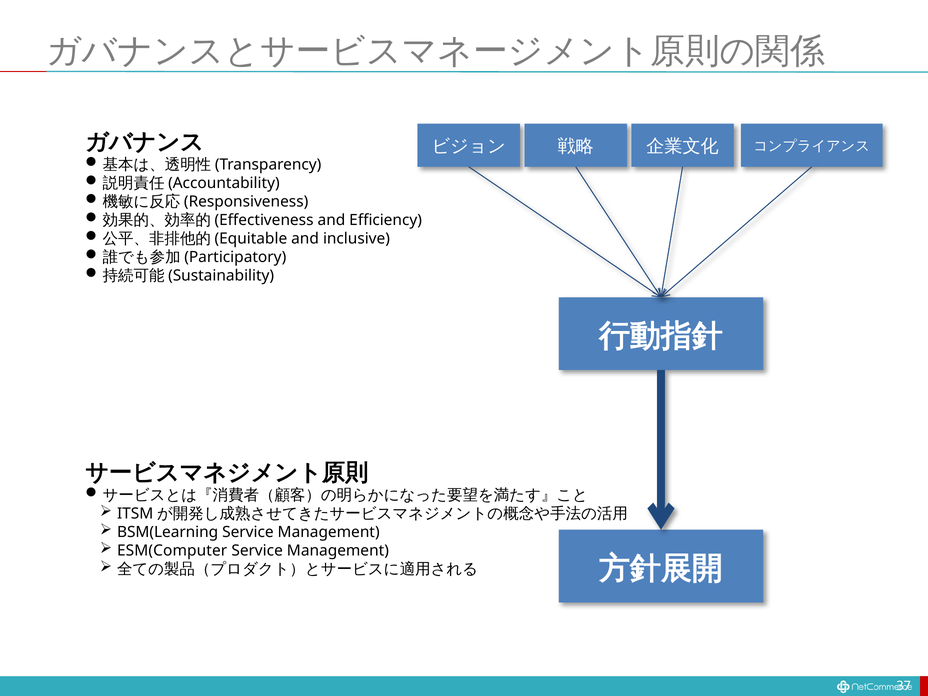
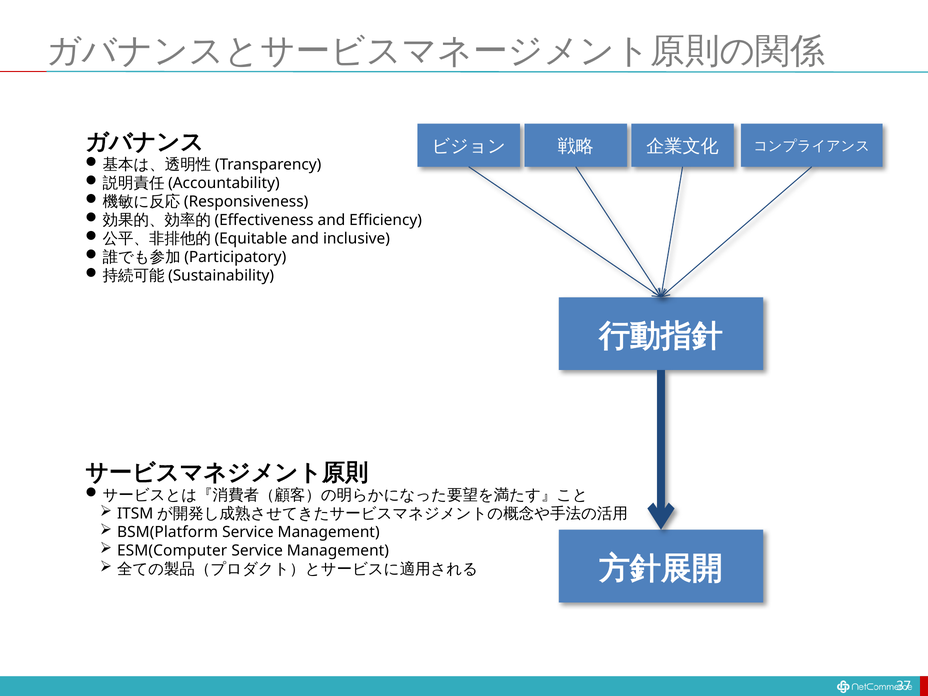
BSM(Learning: BSM(Learning -> BSM(Platform
